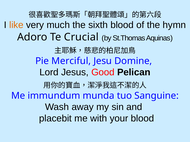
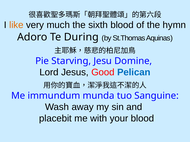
Crucial: Crucial -> During
Merciful: Merciful -> Starving
Pelican colour: black -> blue
